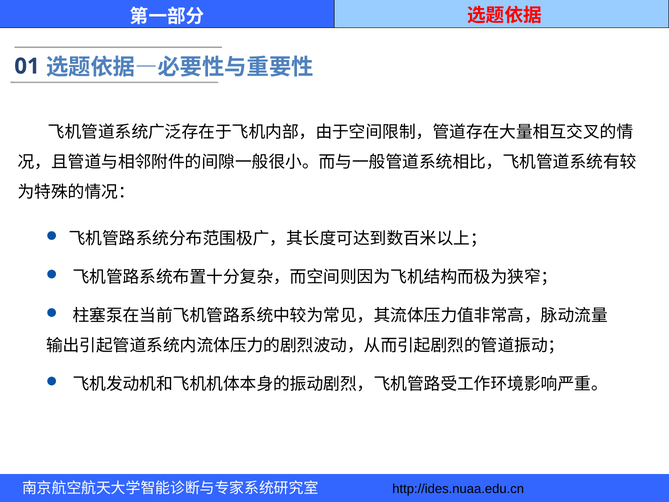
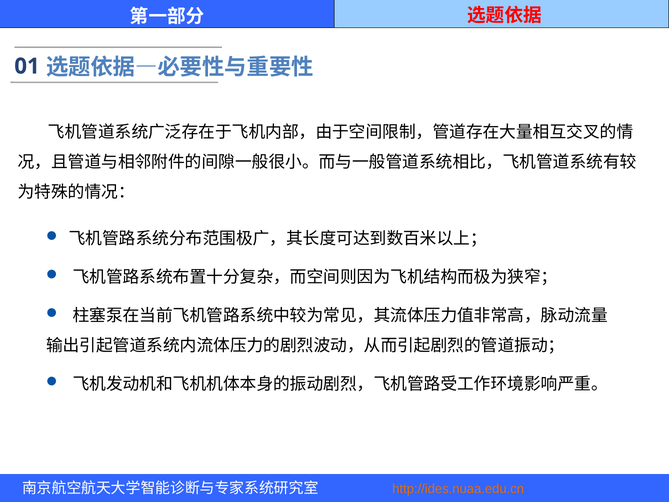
http://ides.nuaa.edu.cn colour: black -> orange
